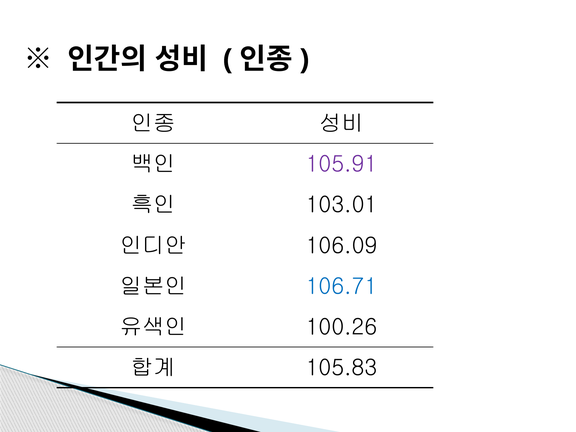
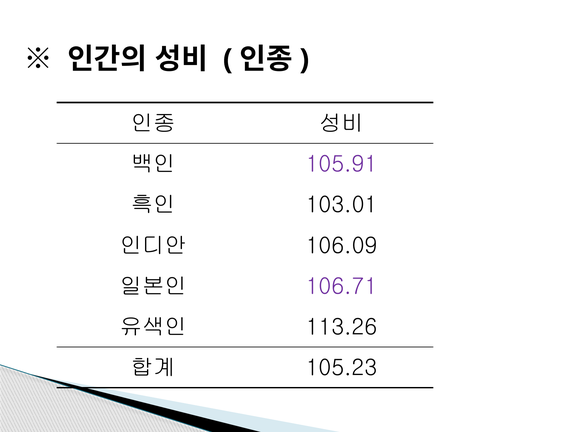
106.71 colour: blue -> purple
100.26: 100.26 -> 113.26
105.83: 105.83 -> 105.23
